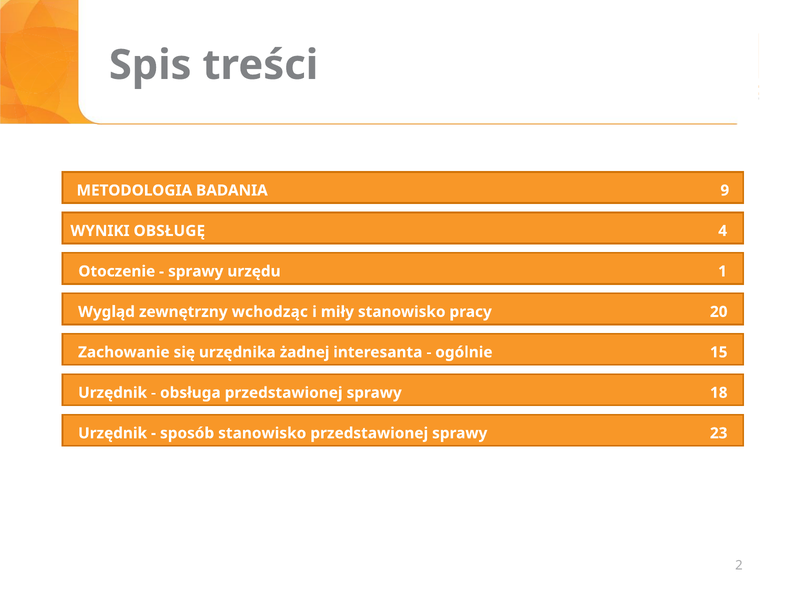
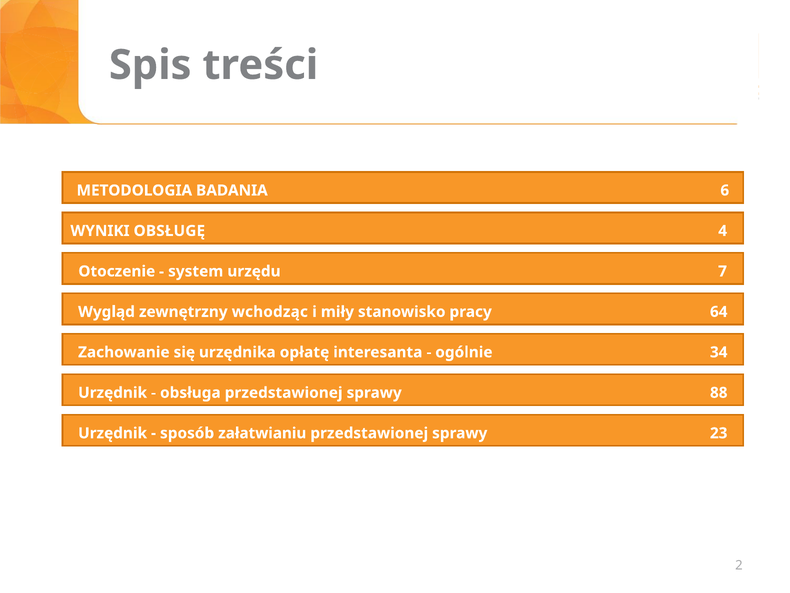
9: 9 -> 6
sprawy at (196, 271): sprawy -> system
1: 1 -> 7
20: 20 -> 64
żadnej: żadnej -> opłatę
15: 15 -> 34
18: 18 -> 88
sposób stanowisko: stanowisko -> załatwianiu
